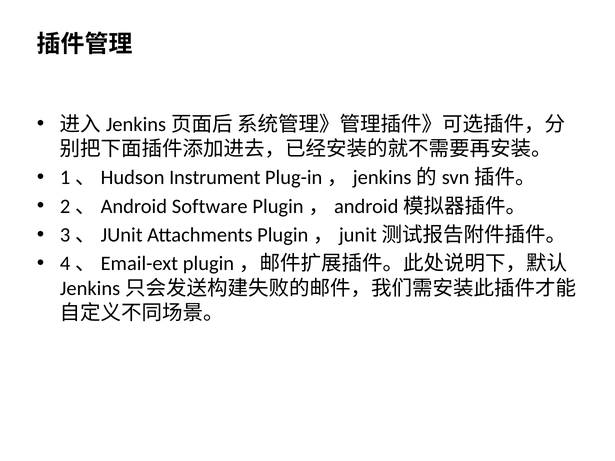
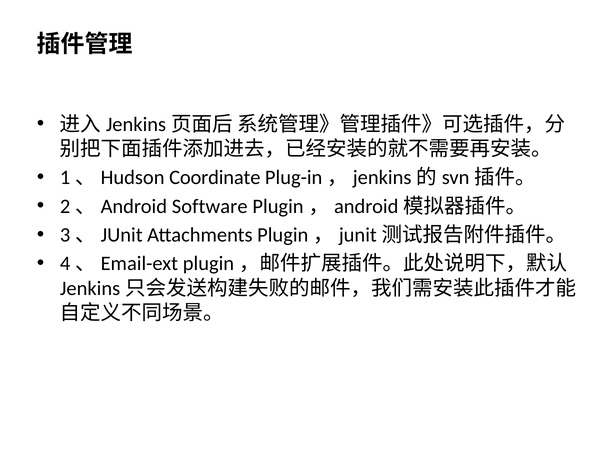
Instrument: Instrument -> Coordinate
